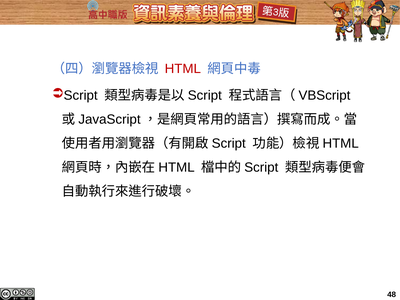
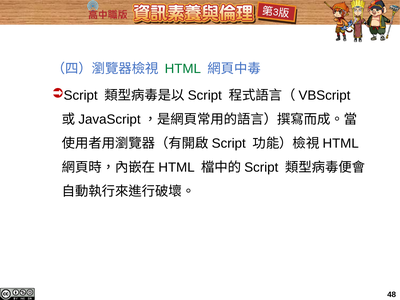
HTML colour: red -> green
